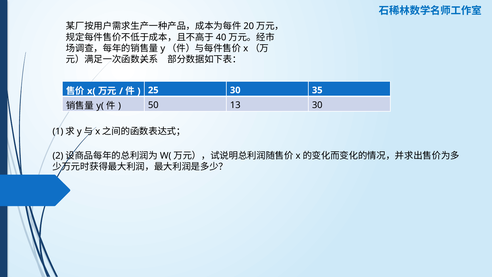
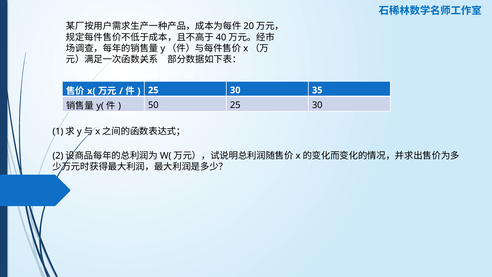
50 13: 13 -> 25
